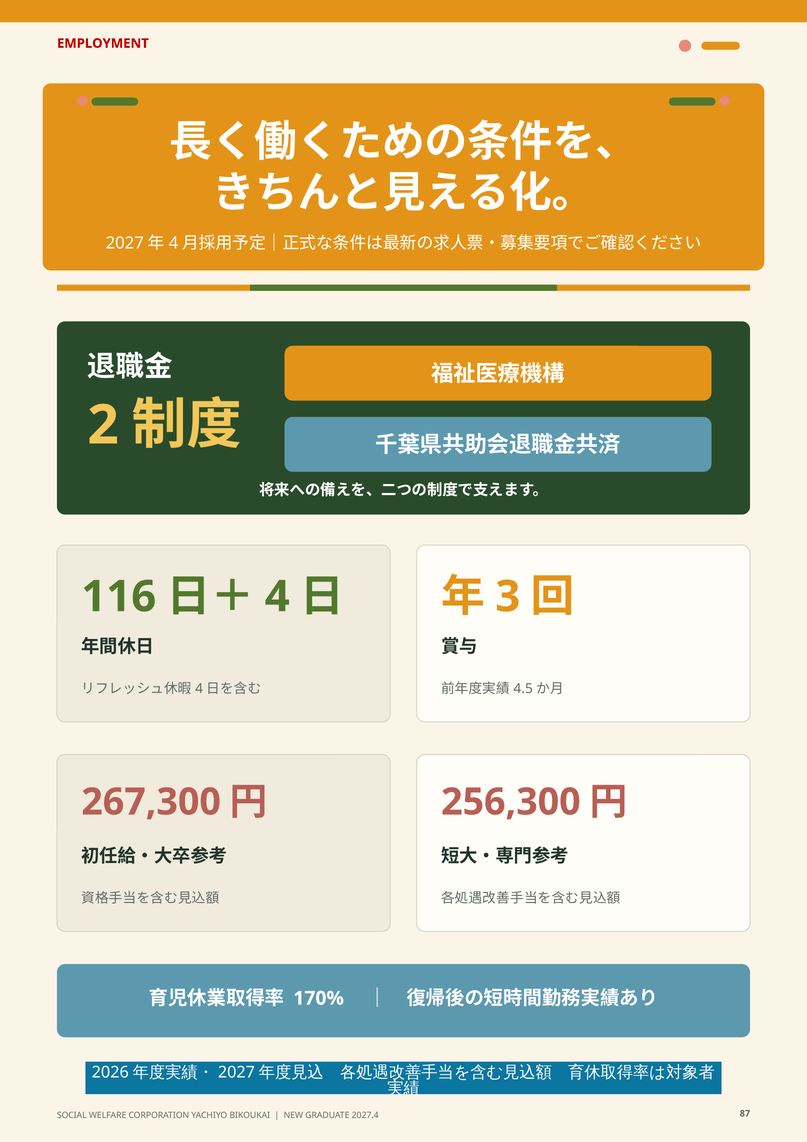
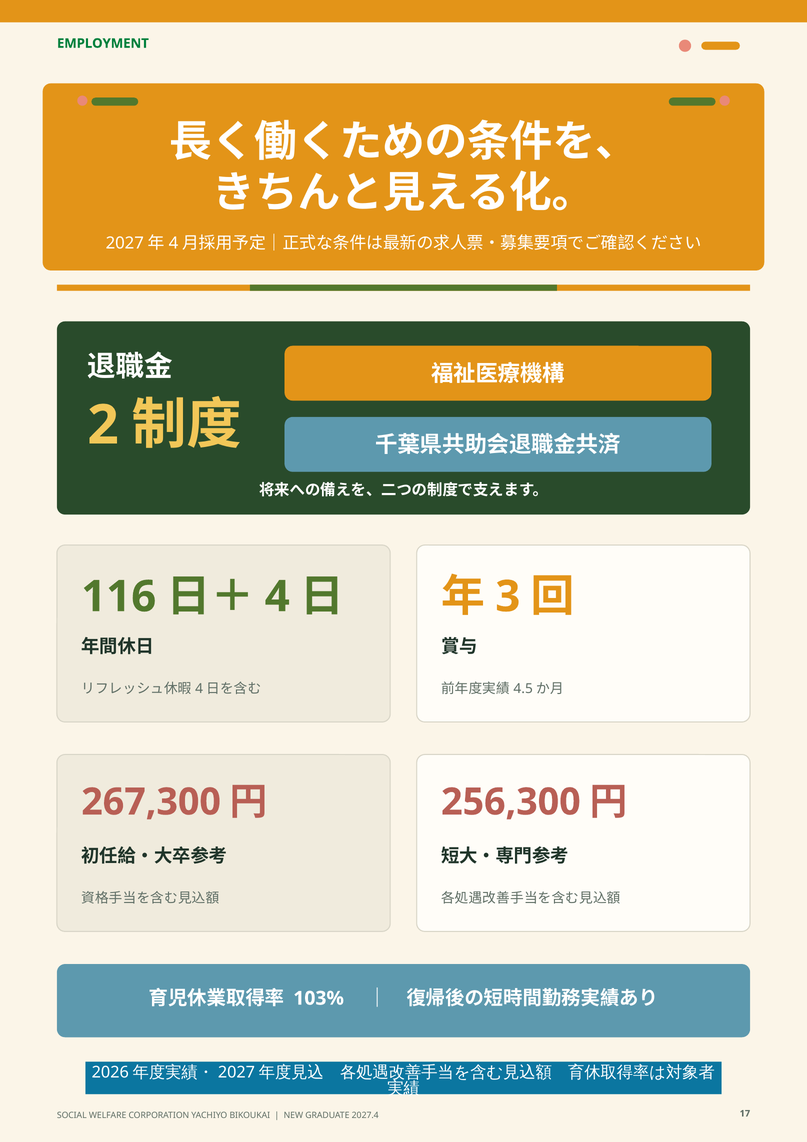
EMPLOYMENT colour: red -> green
170%: 170% -> 103%
87: 87 -> 17
